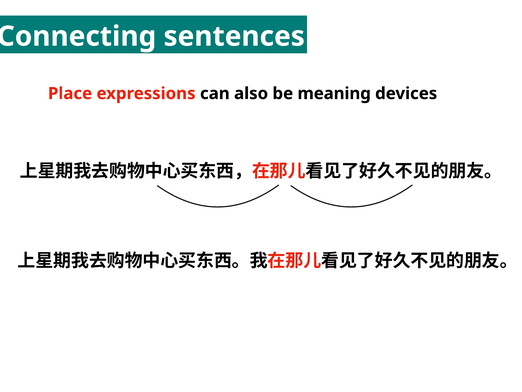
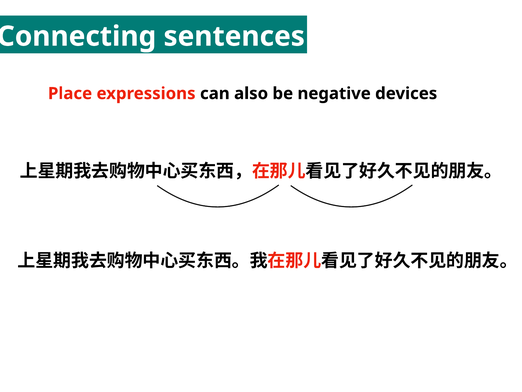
meaning: meaning -> negative
